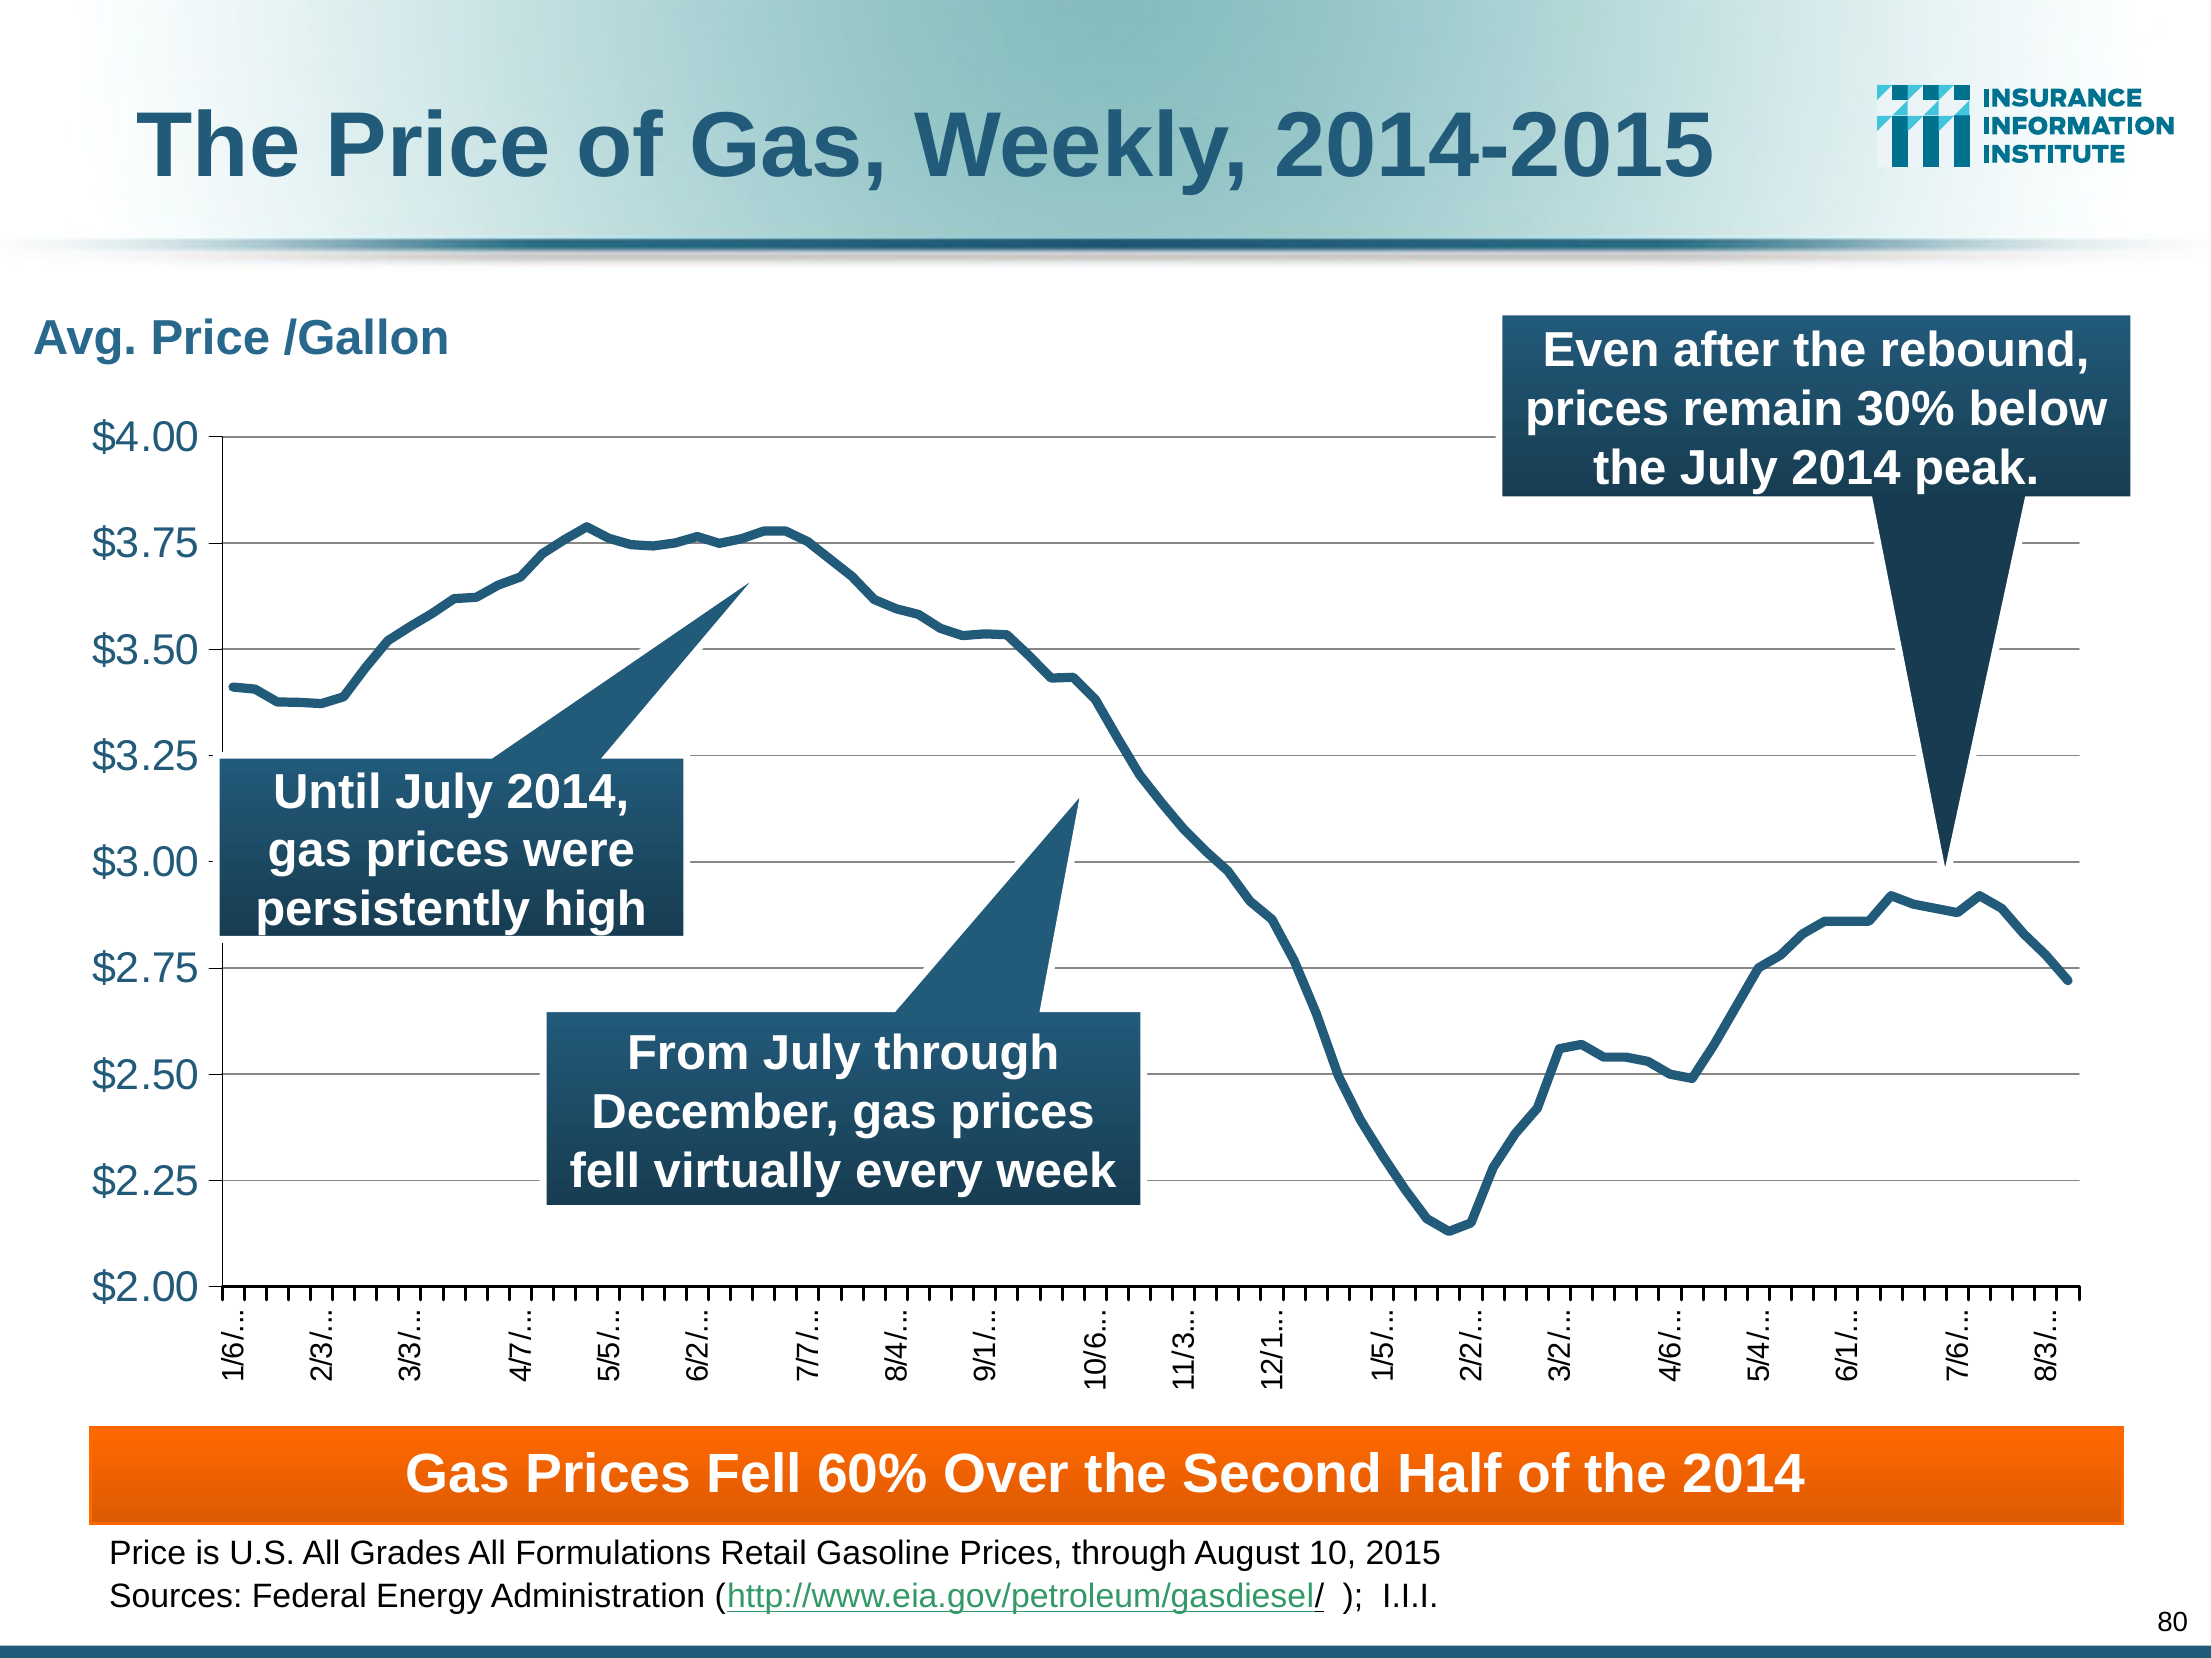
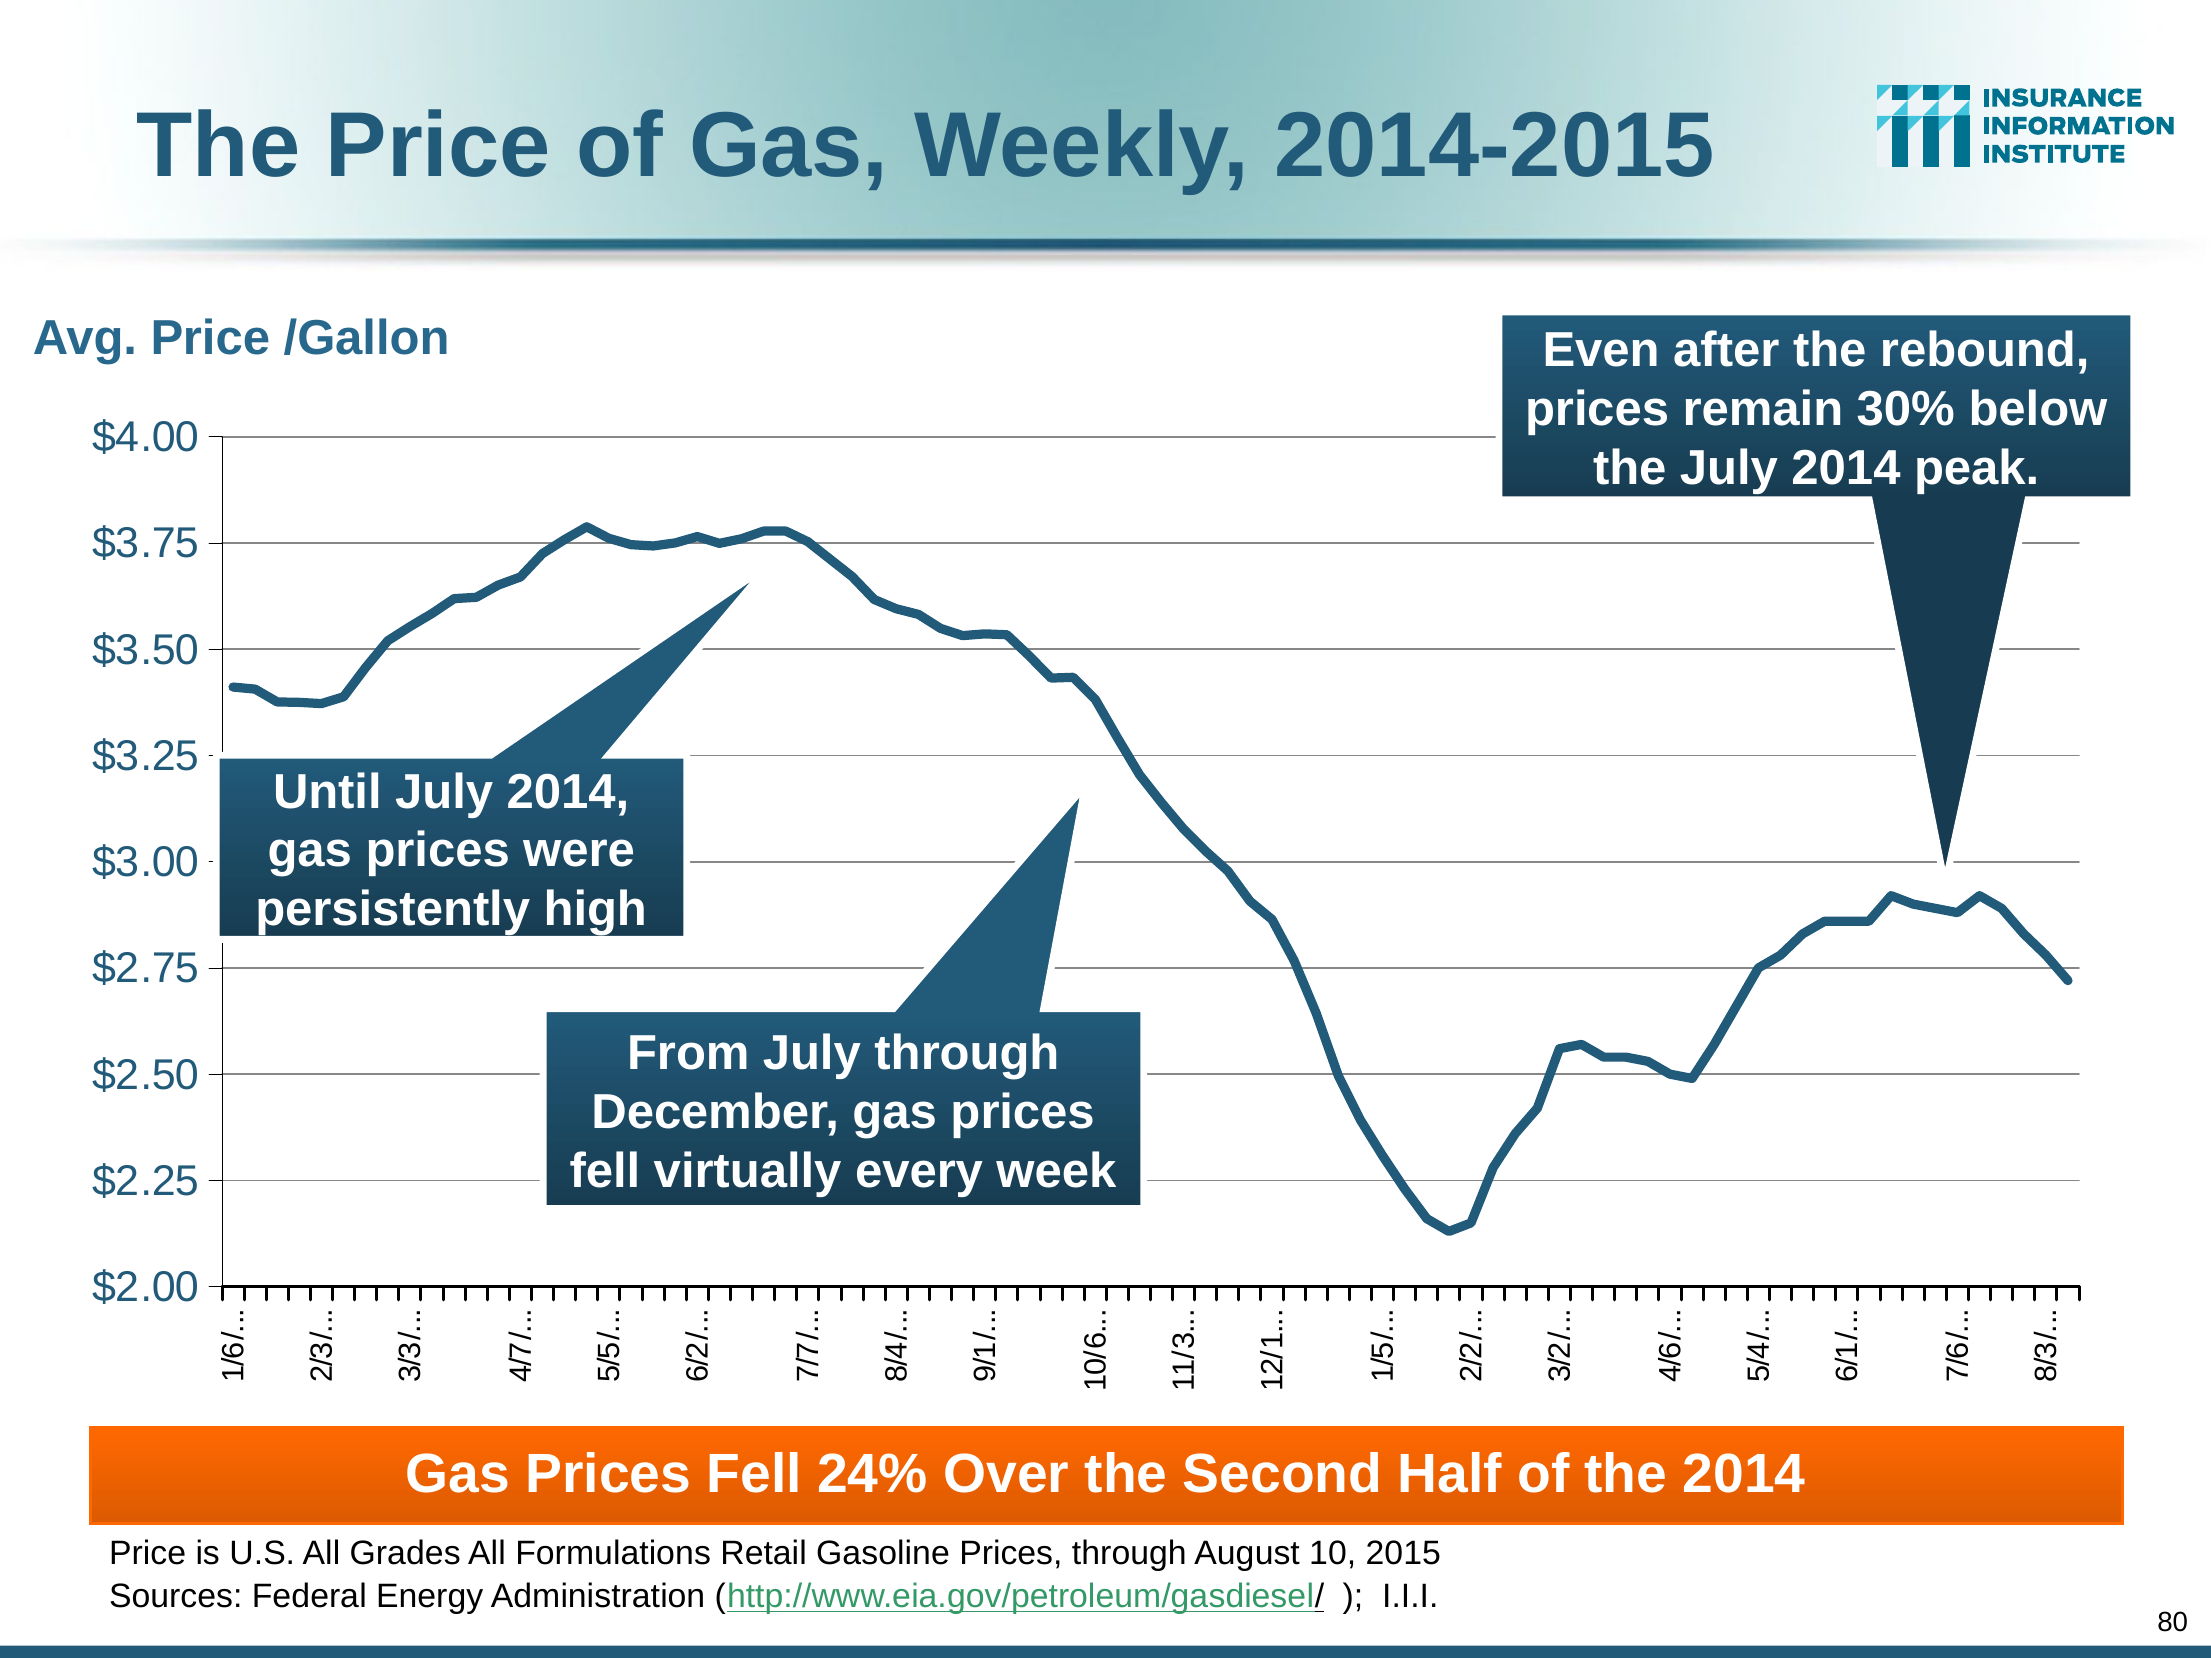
60%: 60% -> 24%
